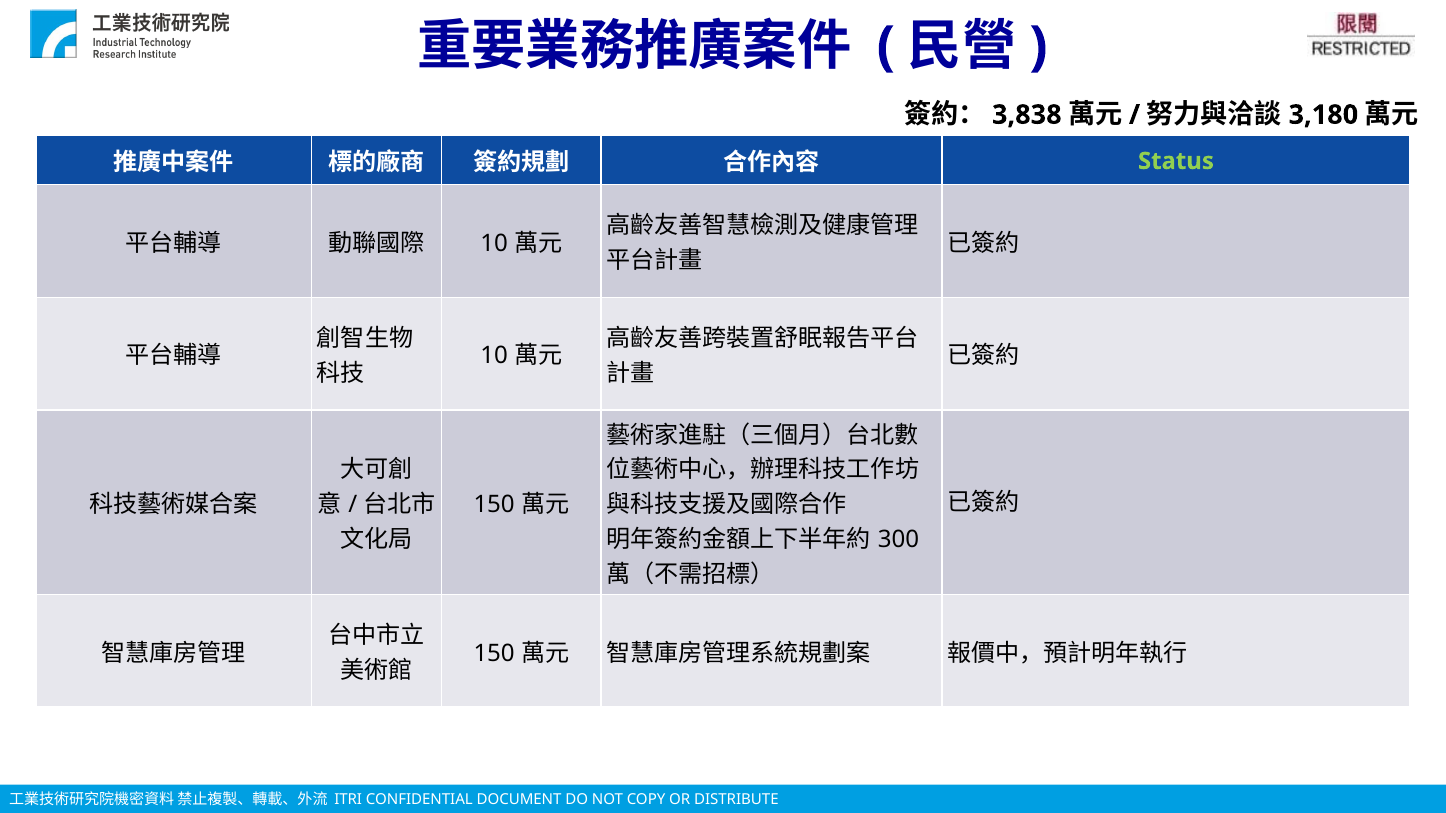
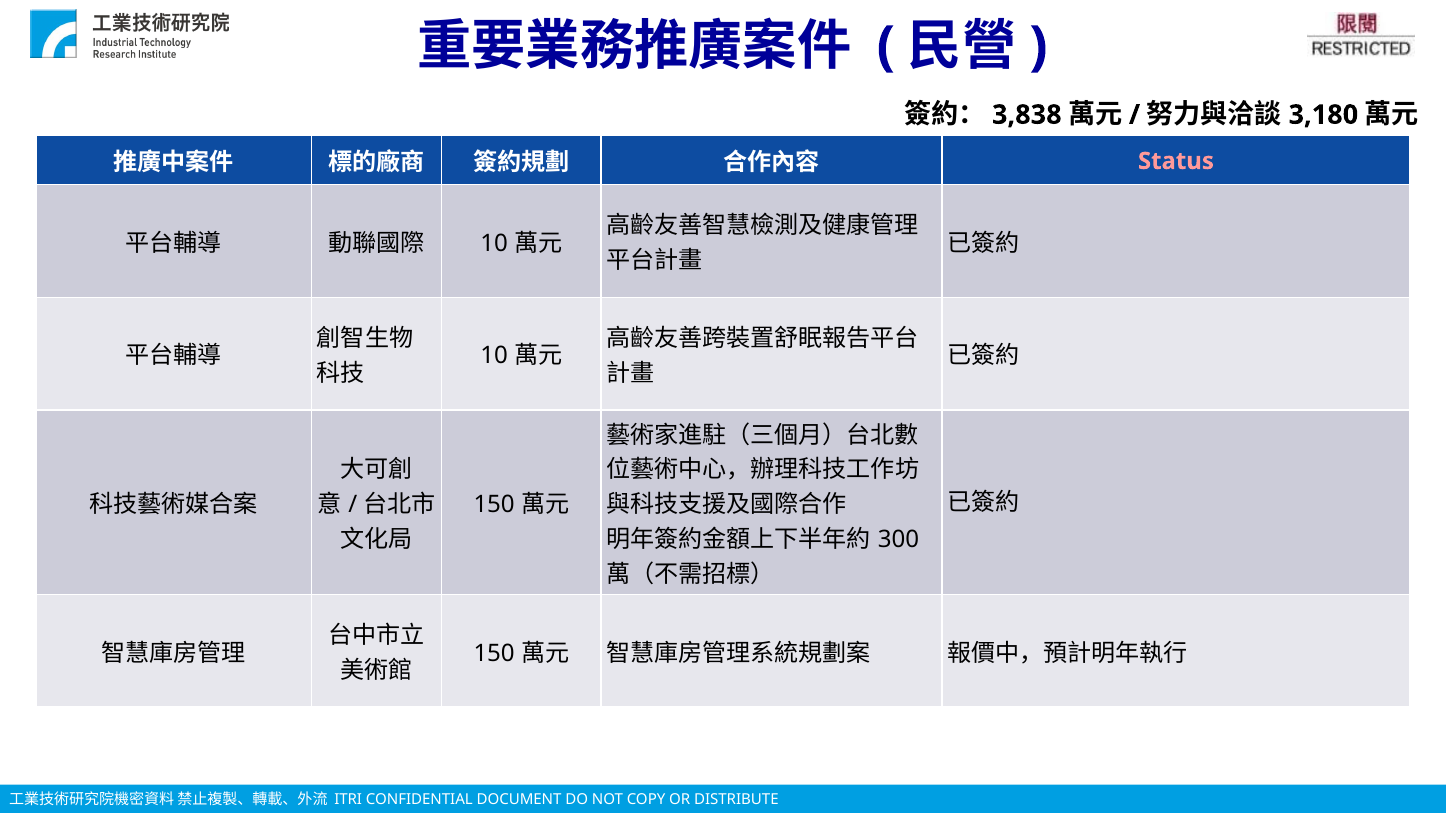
Status colour: light green -> pink
